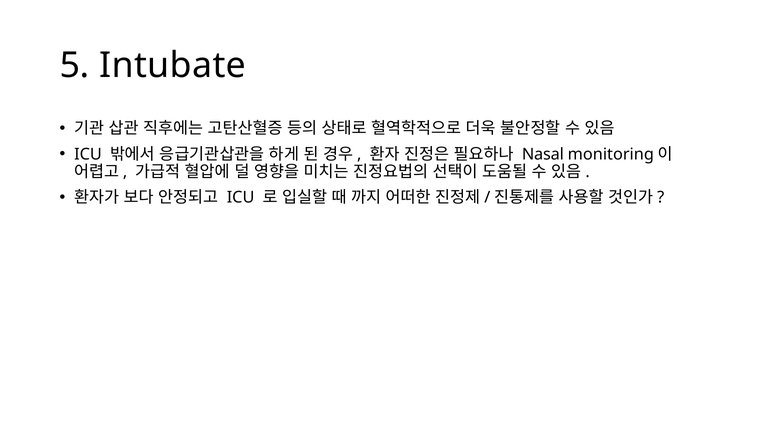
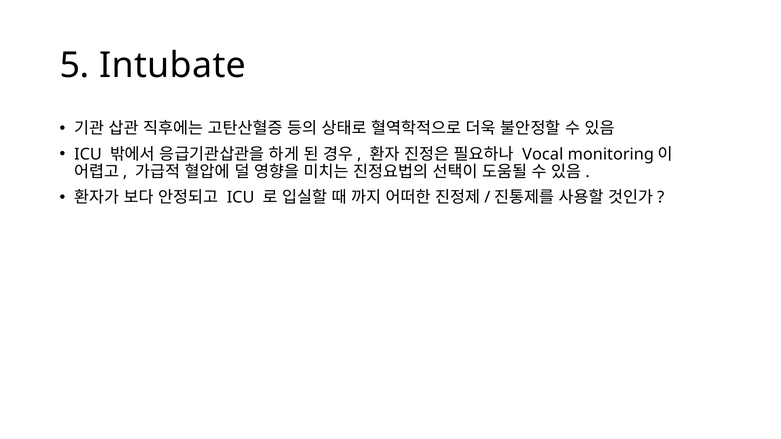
Nasal: Nasal -> Vocal
